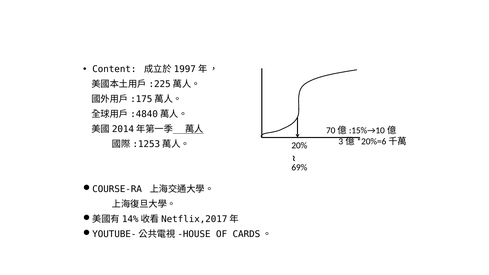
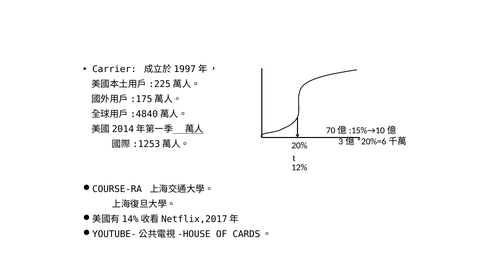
Content: Content -> Carrier
69%: 69% -> 12%
